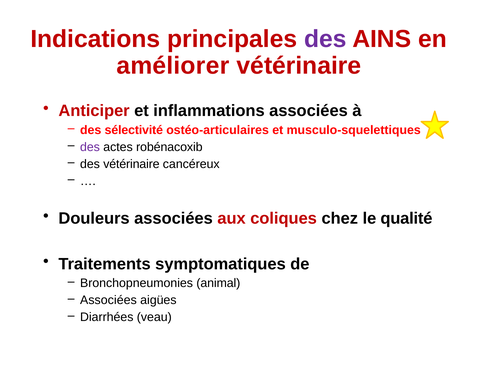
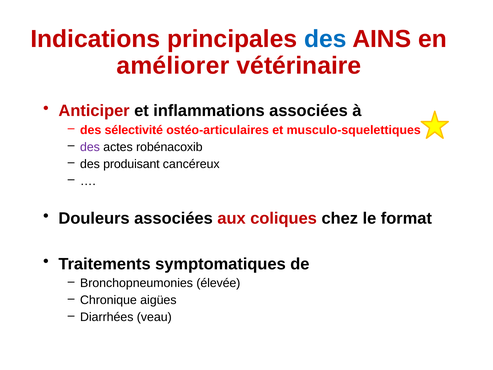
des at (325, 39) colour: purple -> blue
des vétérinaire: vétérinaire -> produisant
qualité: qualité -> format
animal: animal -> élevée
Associées at (108, 300): Associées -> Chronique
